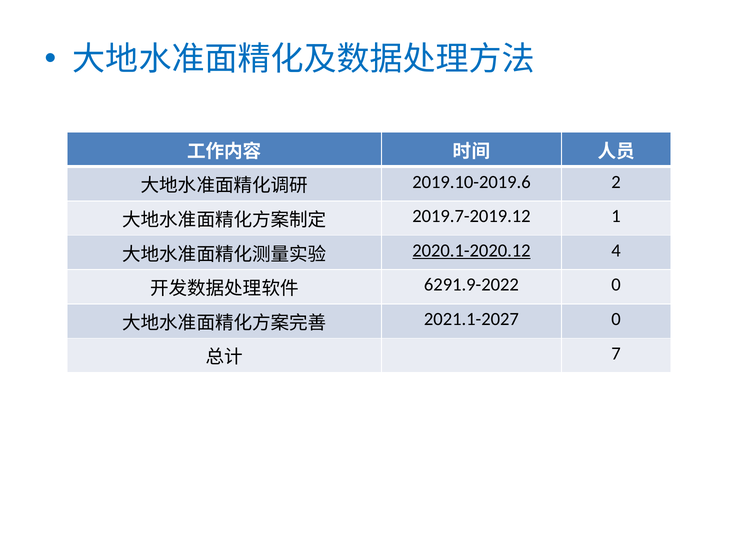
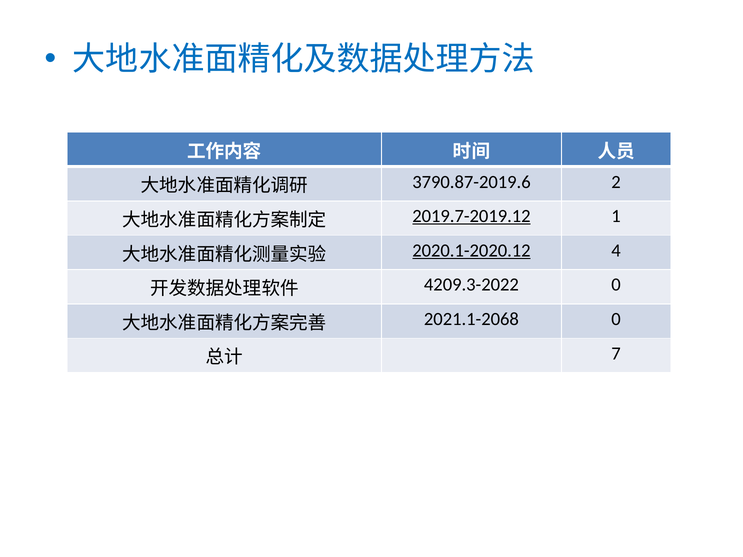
2019.10-2019.6: 2019.10-2019.6 -> 3790.87-2019.6
2019.7-2019.12 underline: none -> present
6291.9-2022: 6291.9-2022 -> 4209.3-2022
2021.1-2027: 2021.1-2027 -> 2021.1-2068
